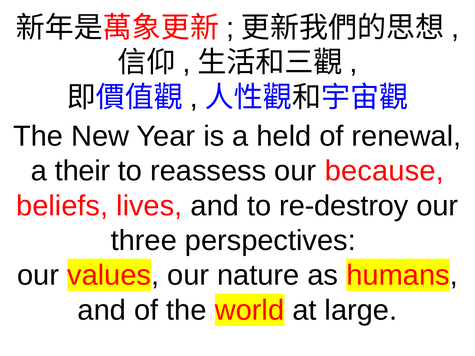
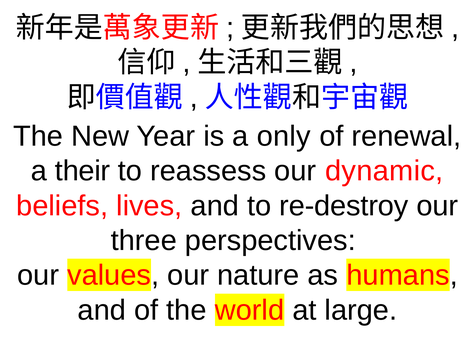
held: held -> only
because: because -> dynamic
